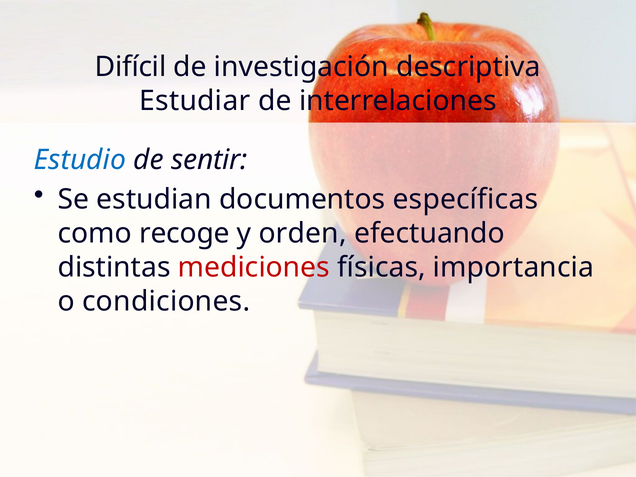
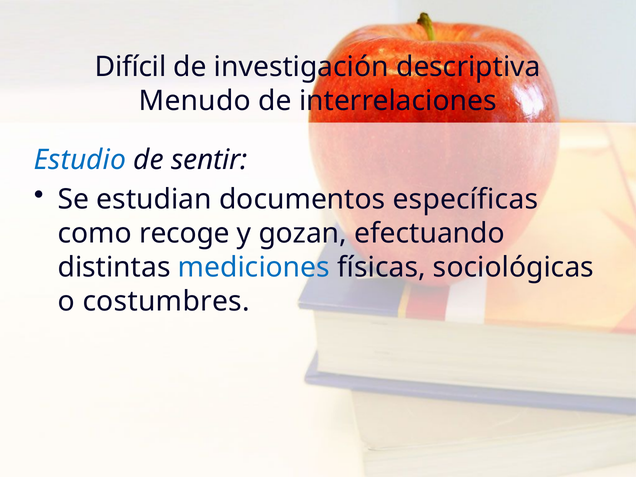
Estudiar: Estudiar -> Menudo
orden: orden -> gozan
mediciones colour: red -> blue
importancia: importancia -> sociológicas
condiciones: condiciones -> costumbres
